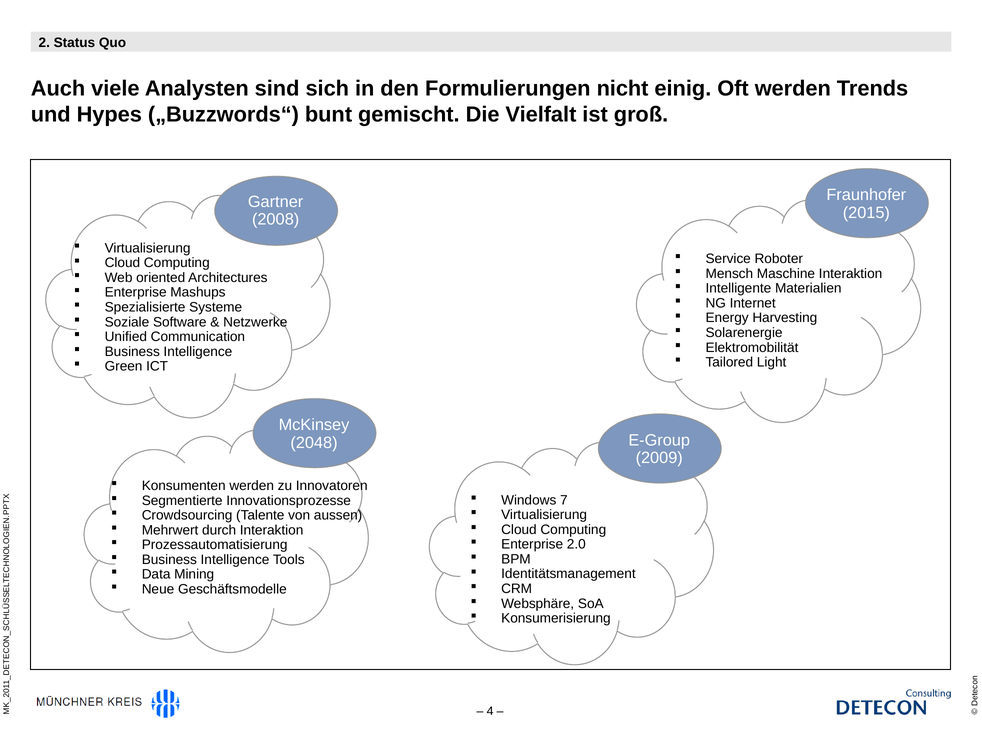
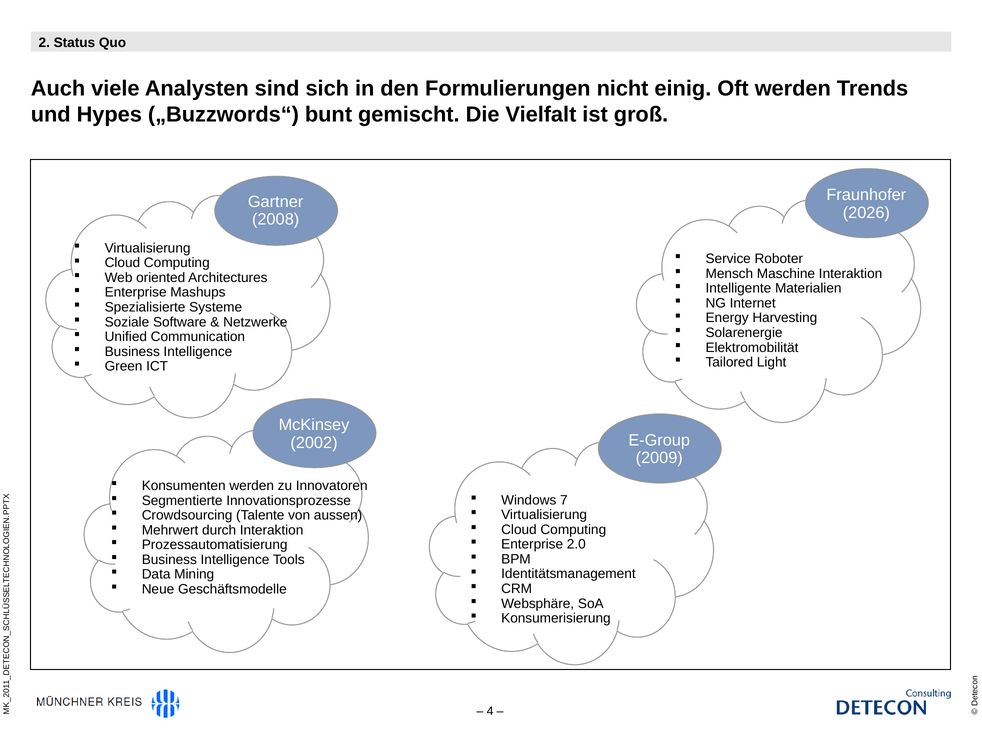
2015: 2015 -> 2026
2048: 2048 -> 2002
